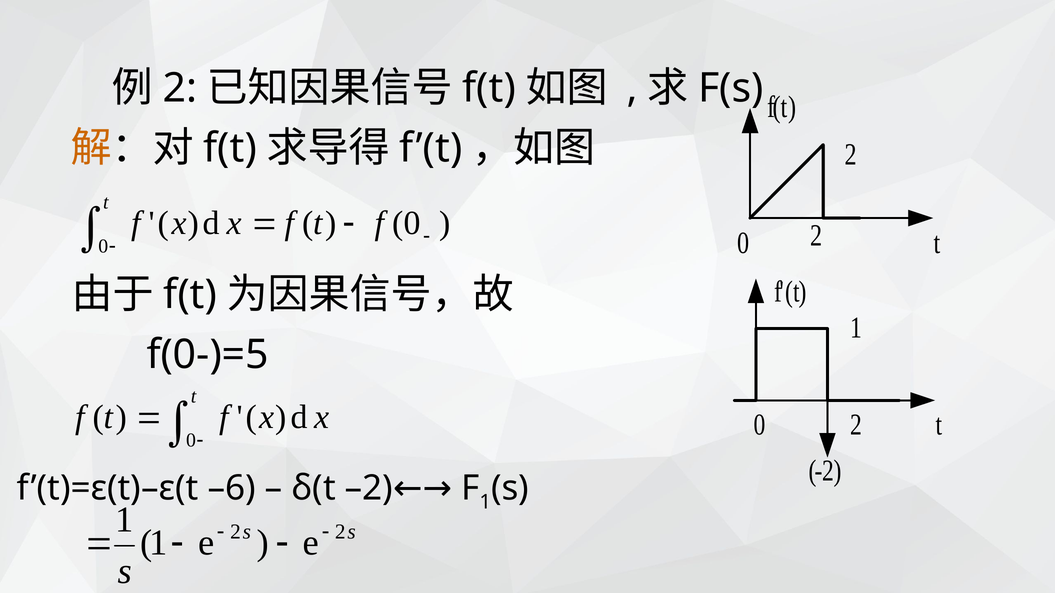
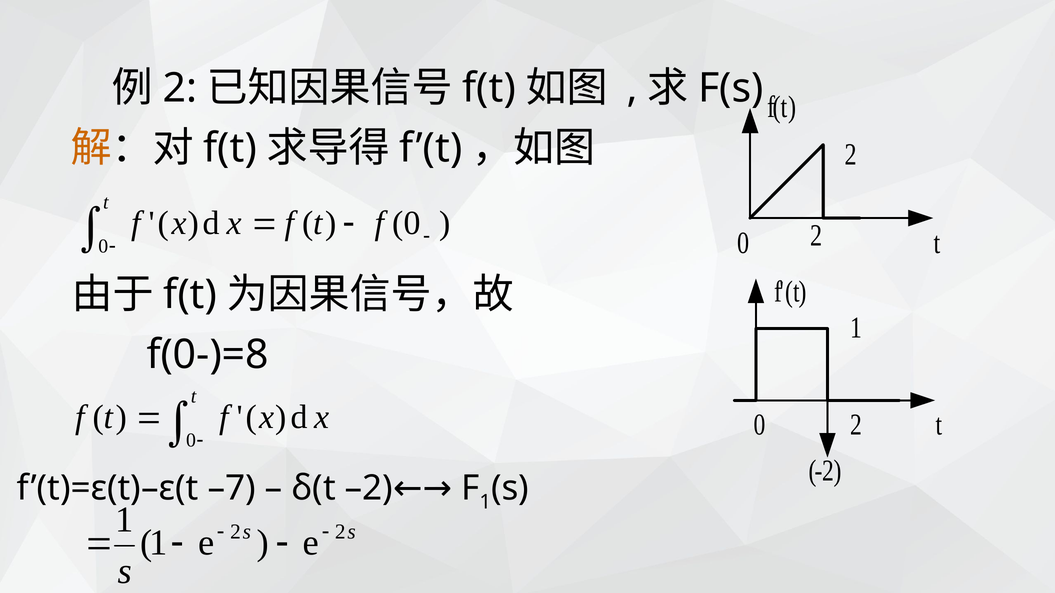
f(0-)=5: f(0-)=5 -> f(0-)=8
–6: –6 -> –7
